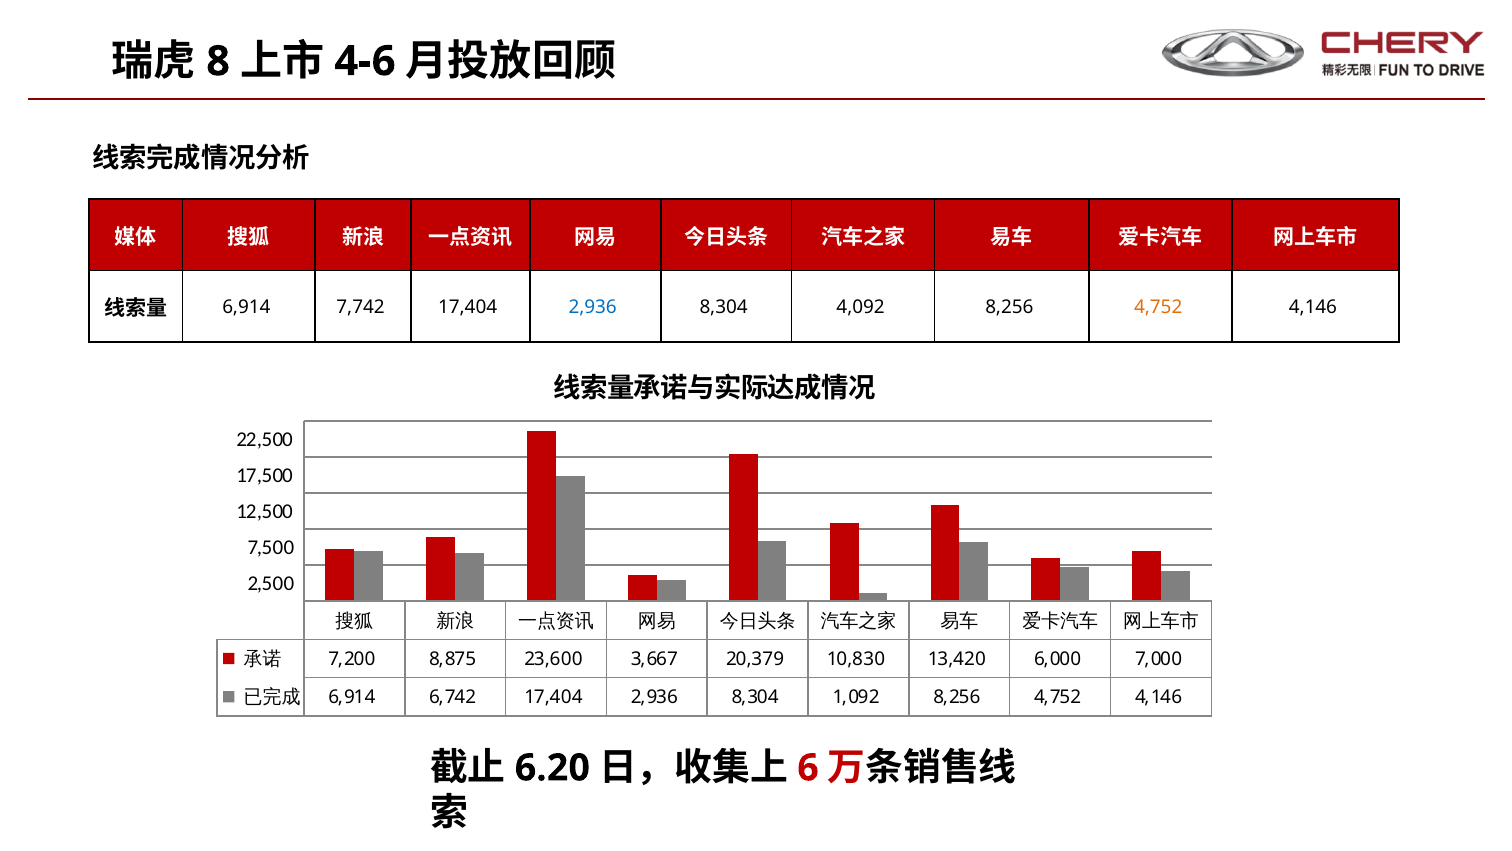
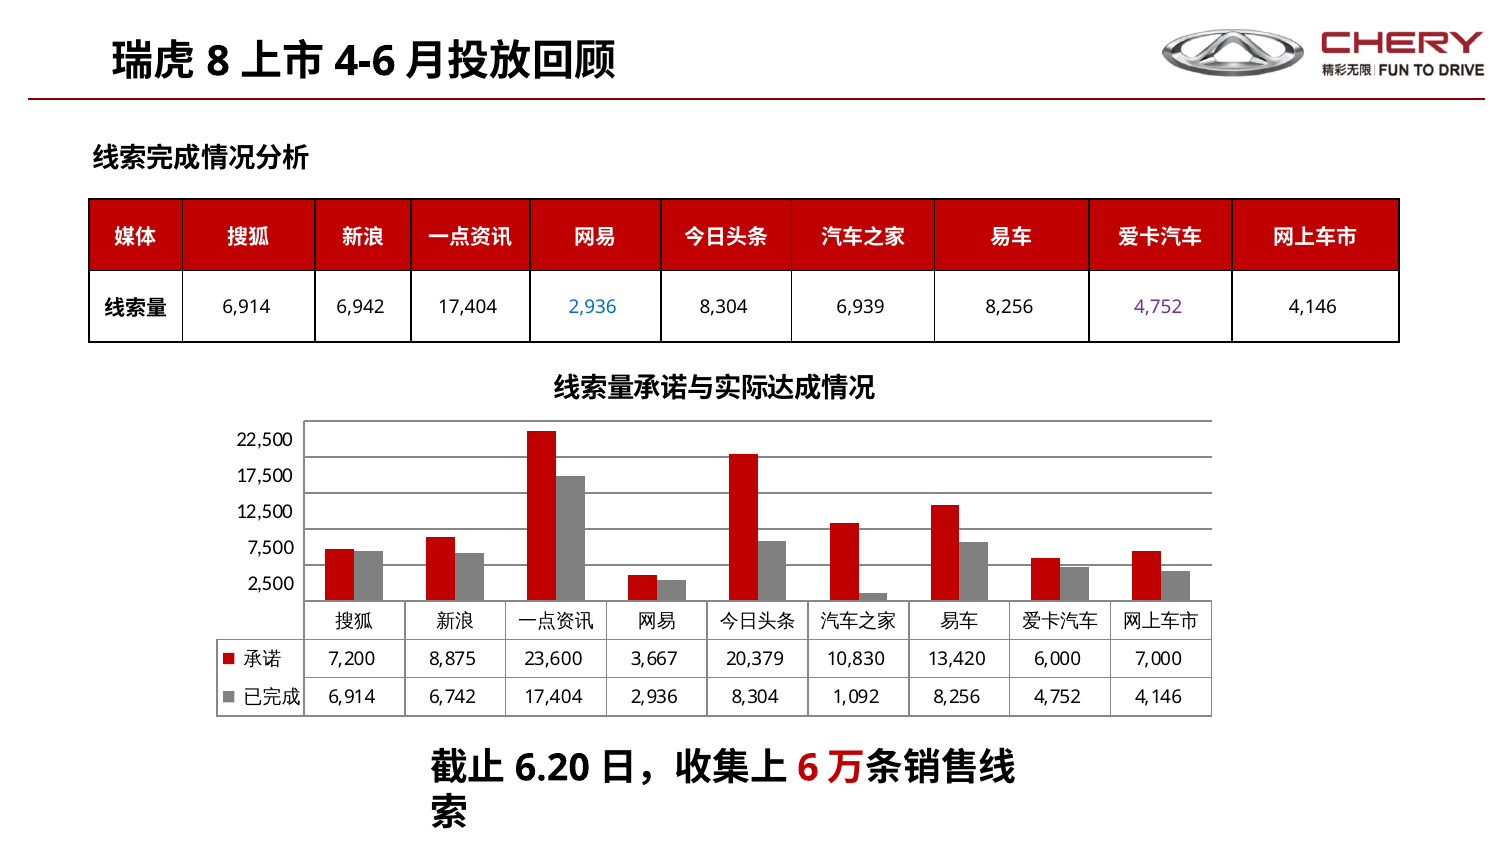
7,742: 7,742 -> 6,942
4,092: 4,092 -> 6,939
4,752 at (1158, 307) colour: orange -> purple
